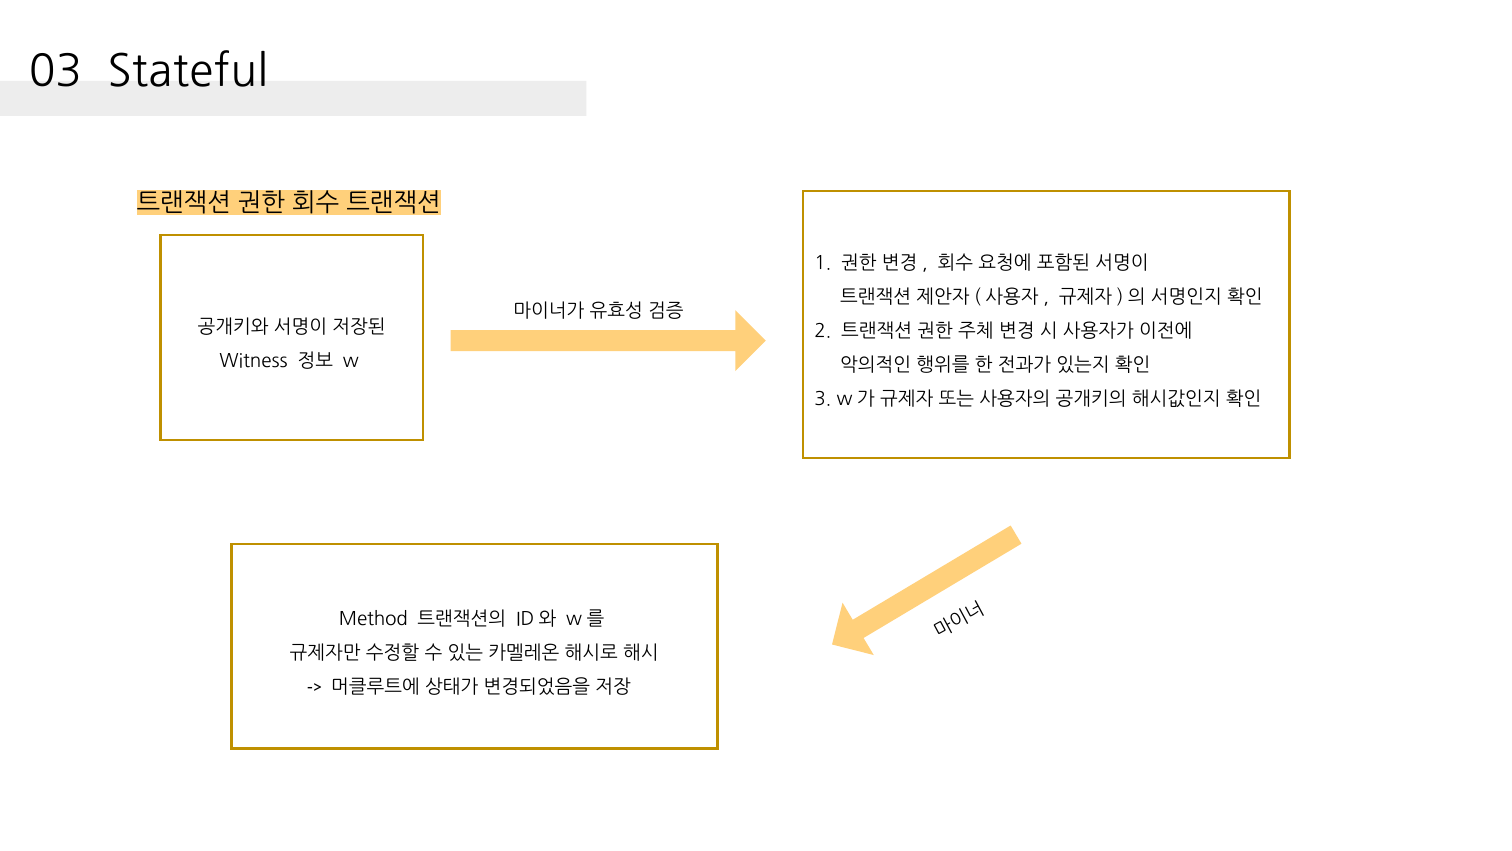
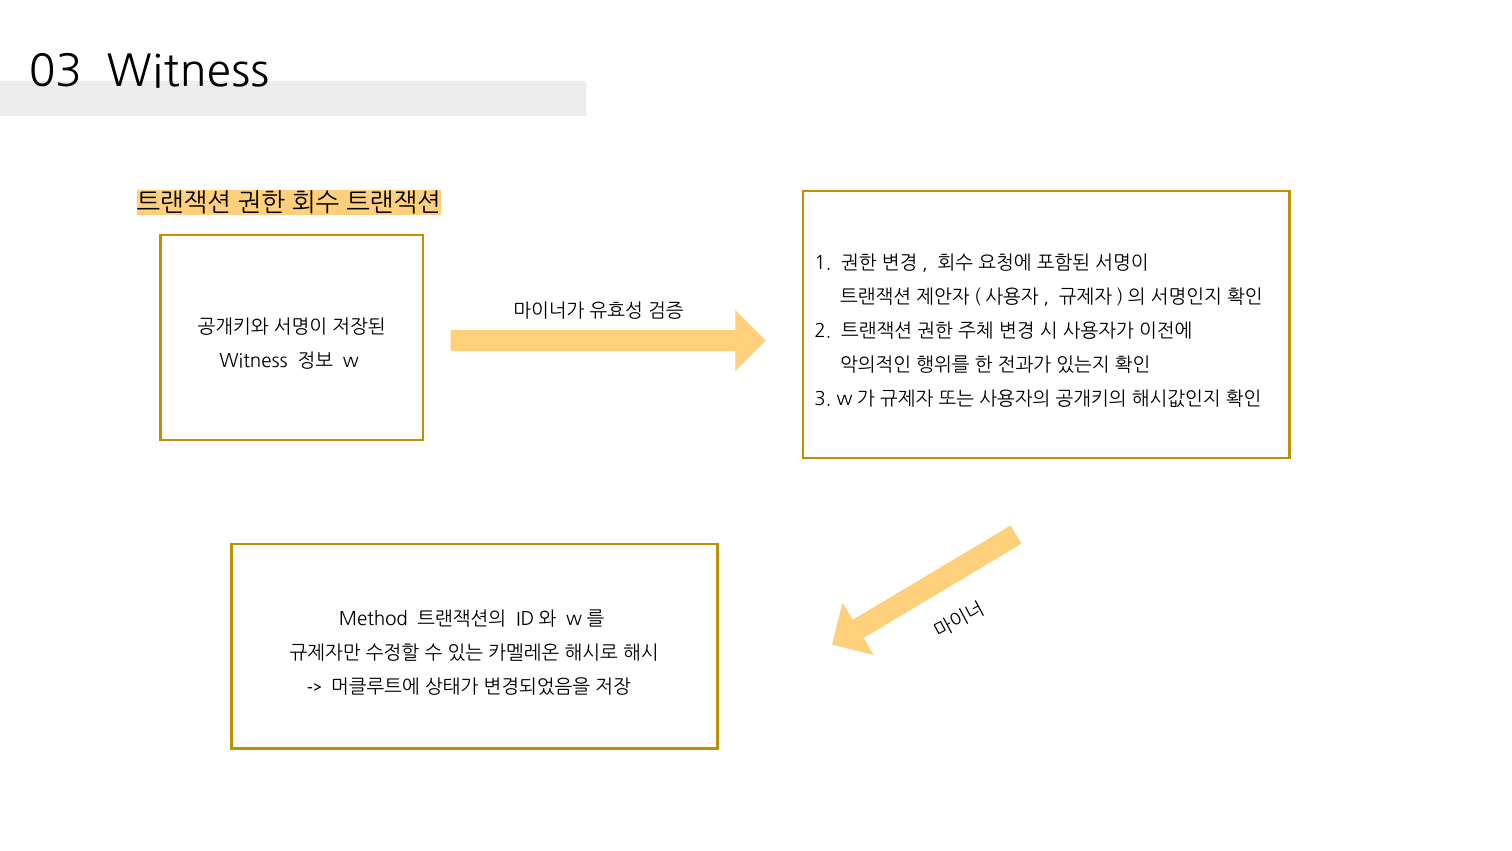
03 Stateful: Stateful -> Witness
